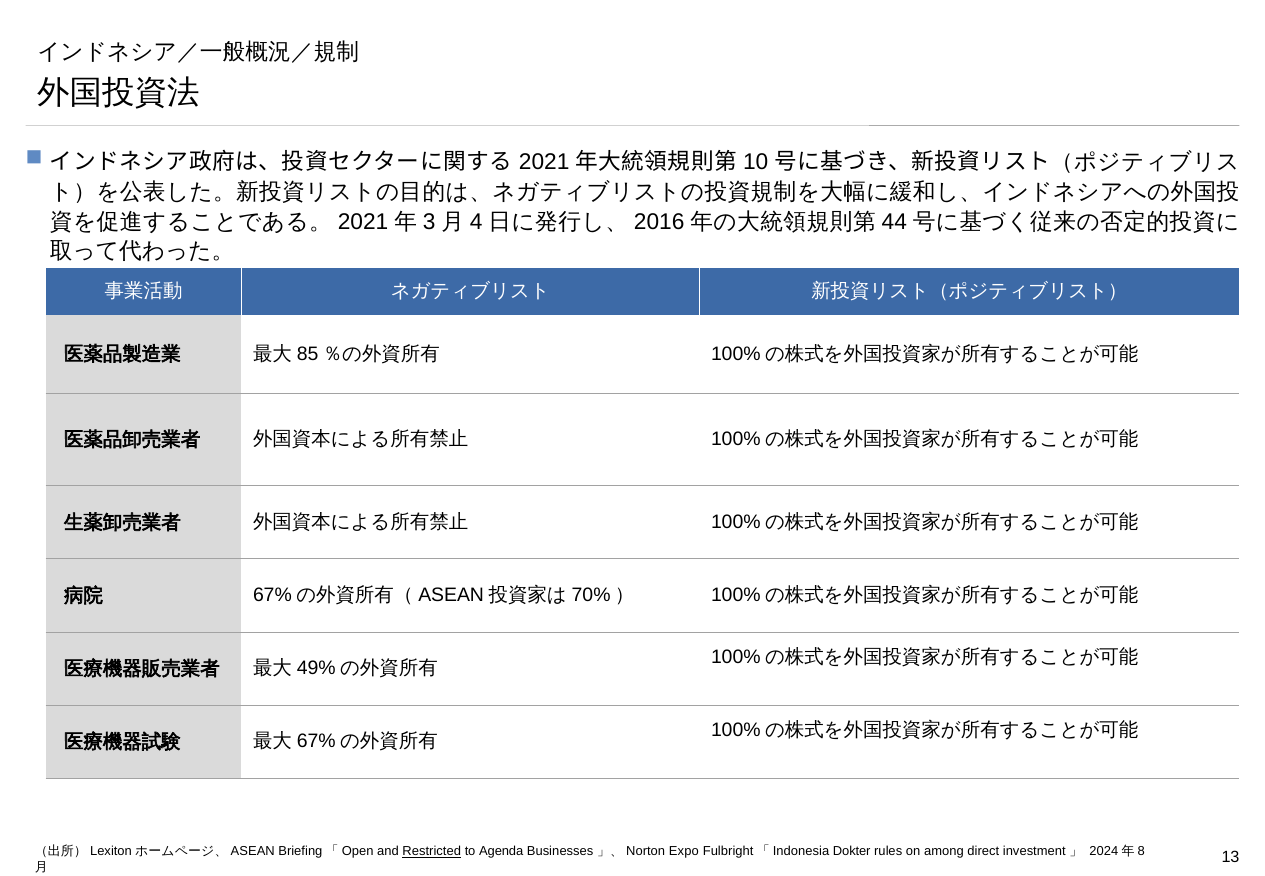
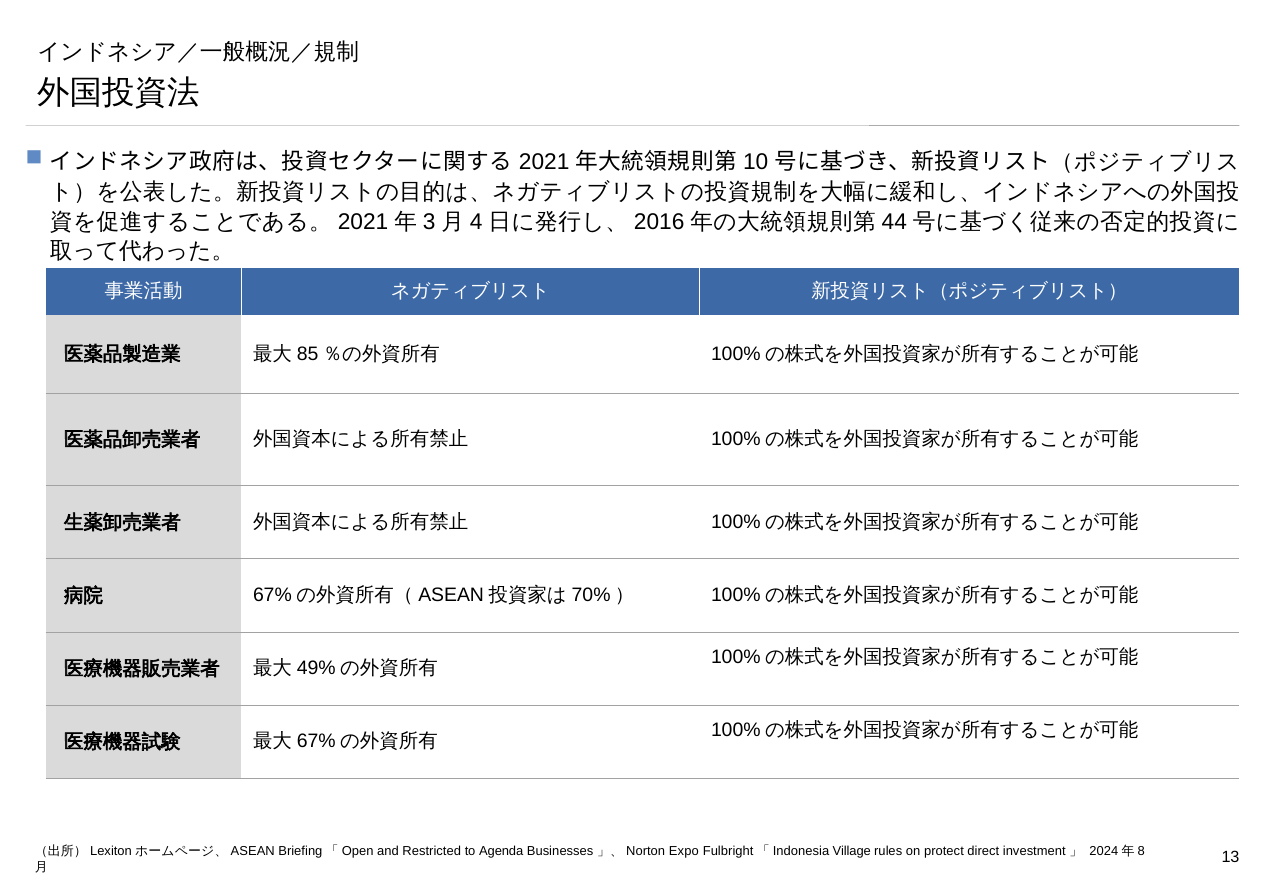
Restricted underline: present -> none
Dokter: Dokter -> Village
among: among -> protect
